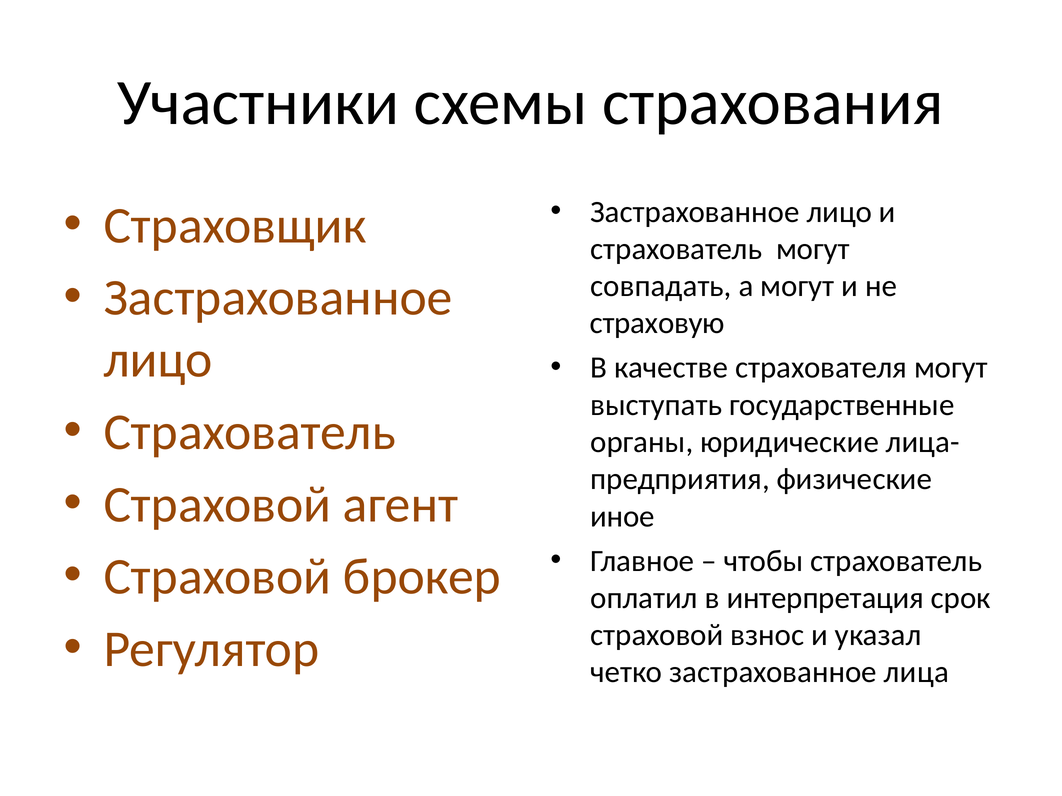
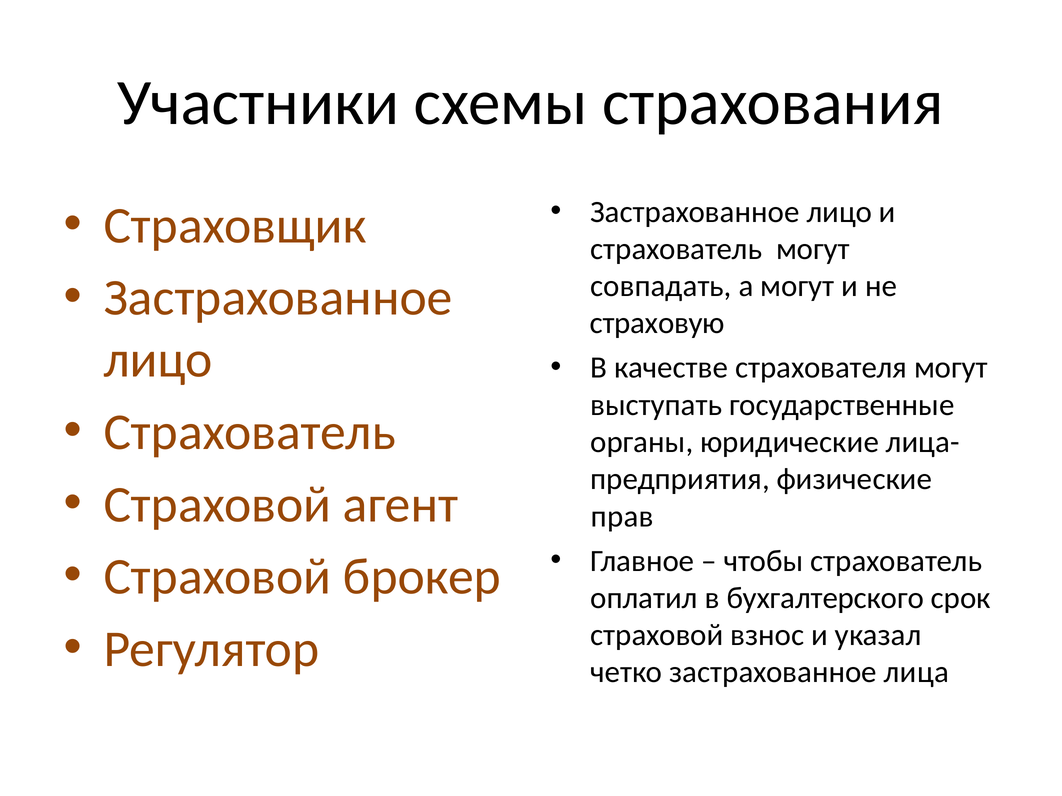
иное: иное -> прав
интерпретация: интерпретация -> бухгалтерского
